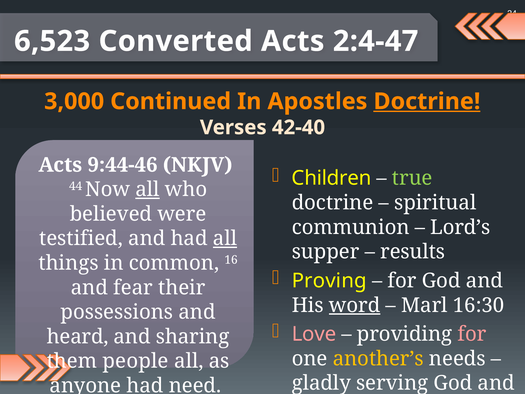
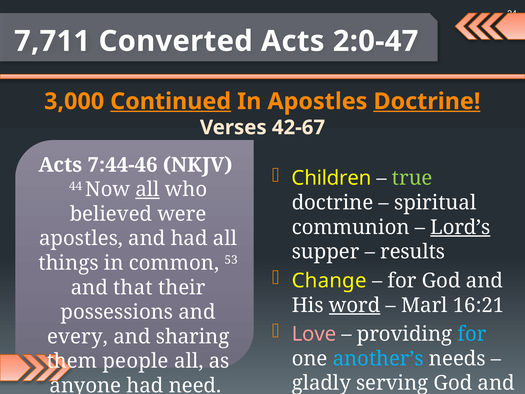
6,523: 6,523 -> 7,711
2:4-47: 2:4-47 -> 2:0-47
Continued underline: none -> present
42-40: 42-40 -> 42-67
9:44-46: 9:44-46 -> 7:44-46
Lord’s underline: none -> present
testified at (81, 238): testified -> apostles
all at (225, 238) underline: present -> none
16: 16 -> 53
Proving: Proving -> Change
fear: fear -> that
16:30: 16:30 -> 16:21
for at (472, 334) colour: pink -> light blue
heard: heard -> every
another’s colour: yellow -> light blue
